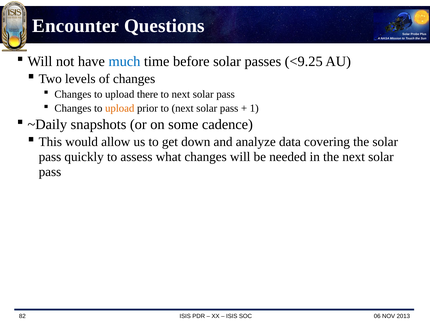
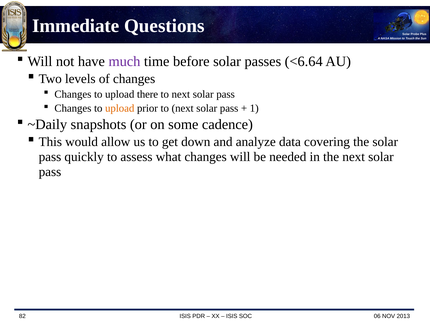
Encounter: Encounter -> Immediate
much colour: blue -> purple
<9.25: <9.25 -> <6.64
